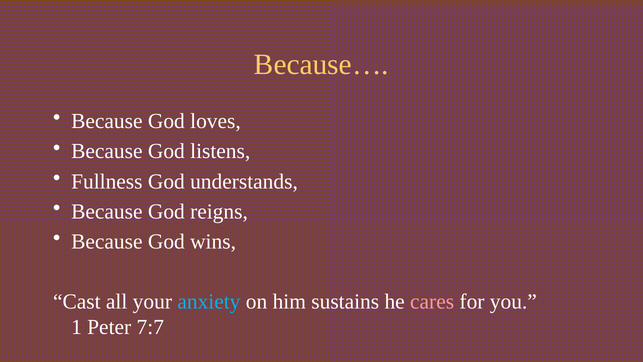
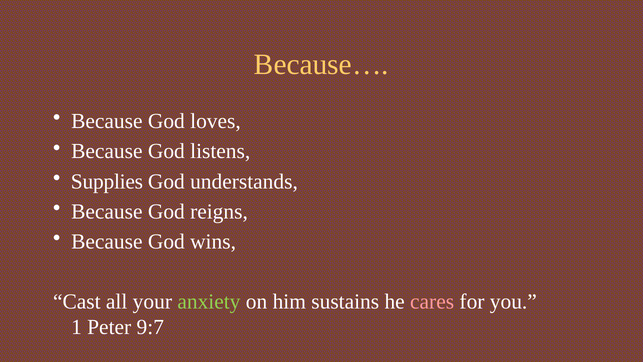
Fullness: Fullness -> Supplies
anxiety colour: light blue -> light green
7:7: 7:7 -> 9:7
